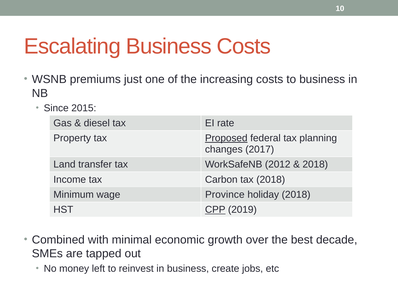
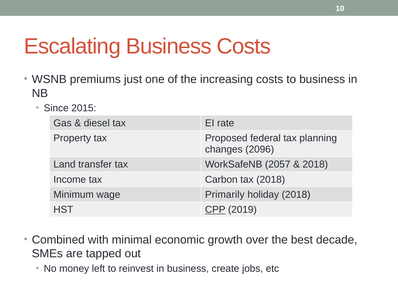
Proposed underline: present -> none
2017: 2017 -> 2096
2012: 2012 -> 2057
Province: Province -> Primarily
